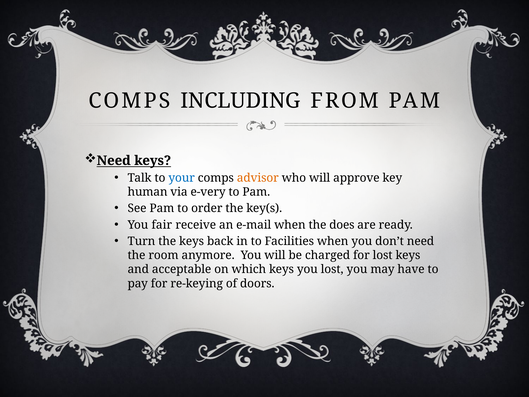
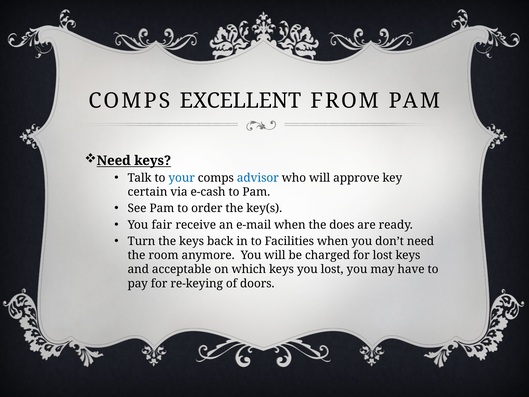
INCLUDING: INCLUDING -> EXCELLENT
advisor colour: orange -> blue
human: human -> certain
e-very: e-very -> e-cash
